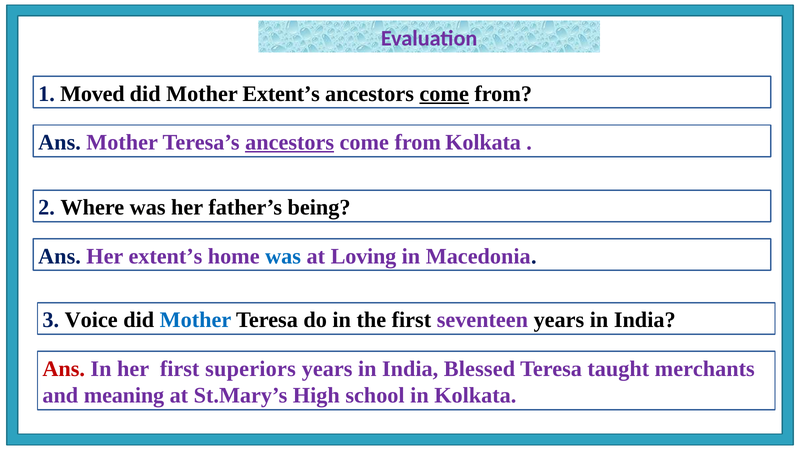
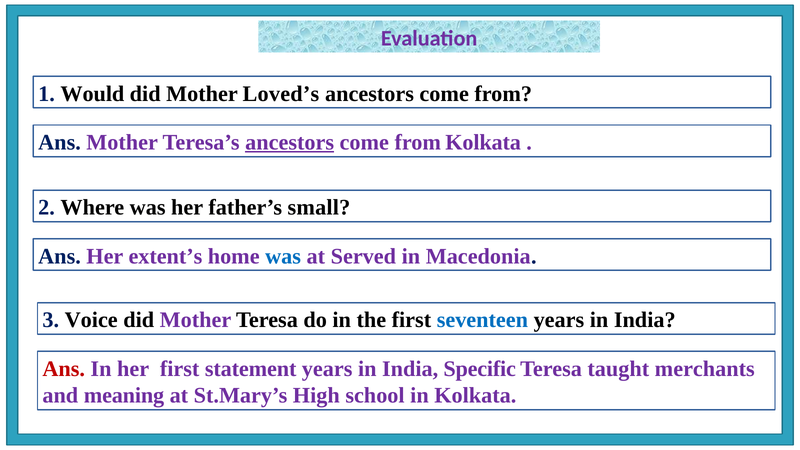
Moved: Moved -> Would
Mother Extent’s: Extent’s -> Loved’s
come at (444, 94) underline: present -> none
being: being -> small
Loving: Loving -> Served
Mother at (195, 320) colour: blue -> purple
seventeen colour: purple -> blue
superiors: superiors -> statement
Blessed: Blessed -> Specific
